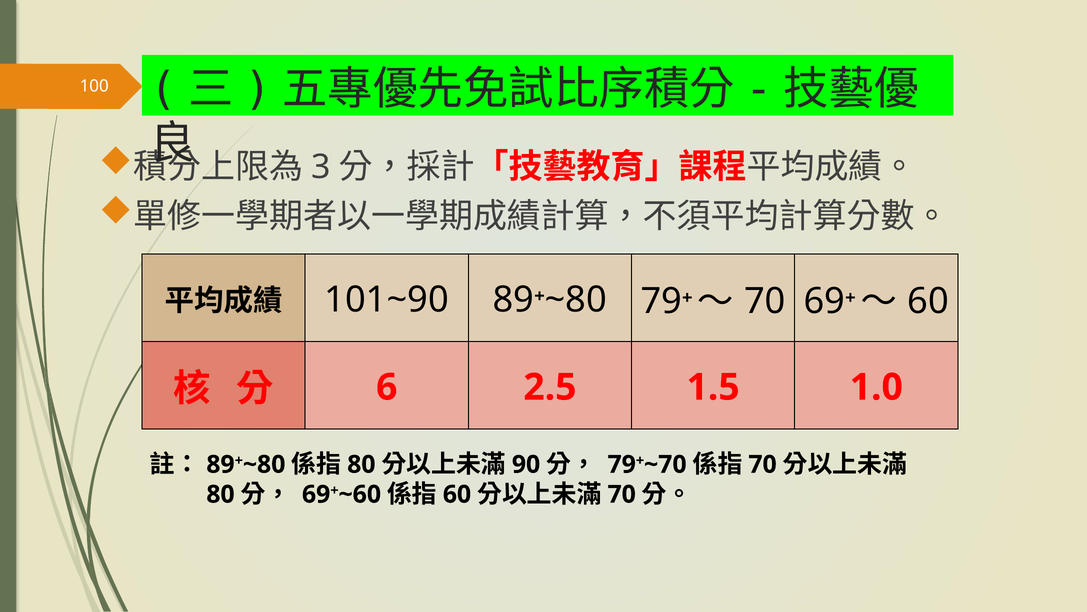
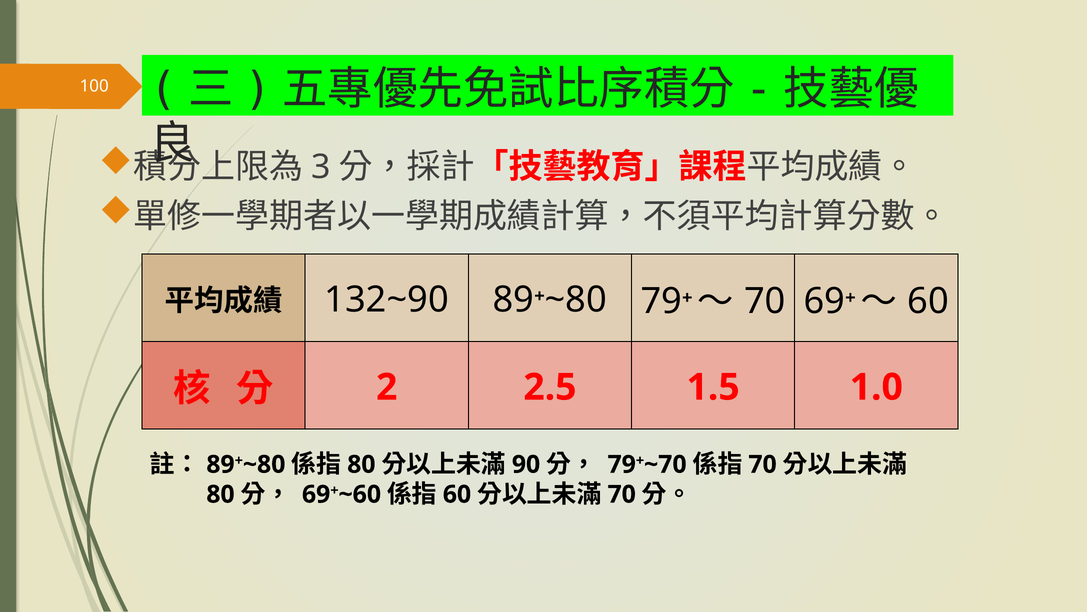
101~90: 101~90 -> 132~90
6: 6 -> 2
